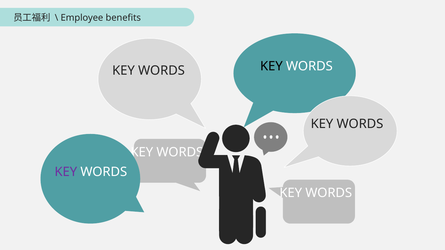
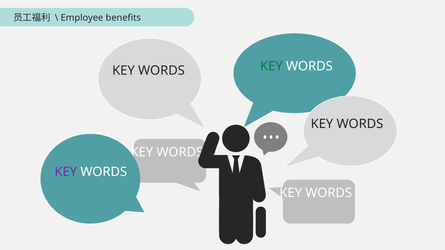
KEY at (271, 66) colour: black -> green
